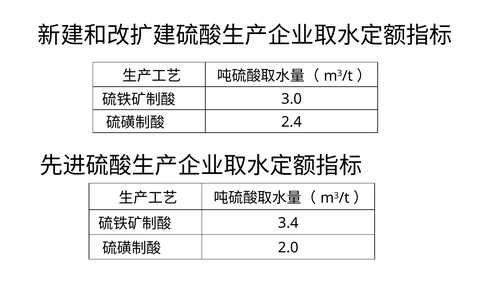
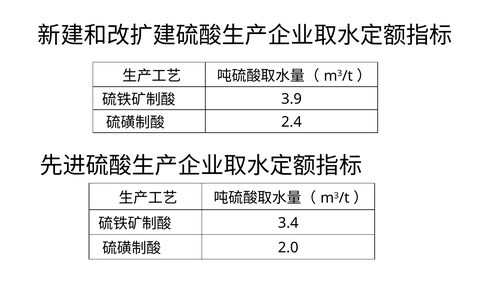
3.0: 3.0 -> 3.9
